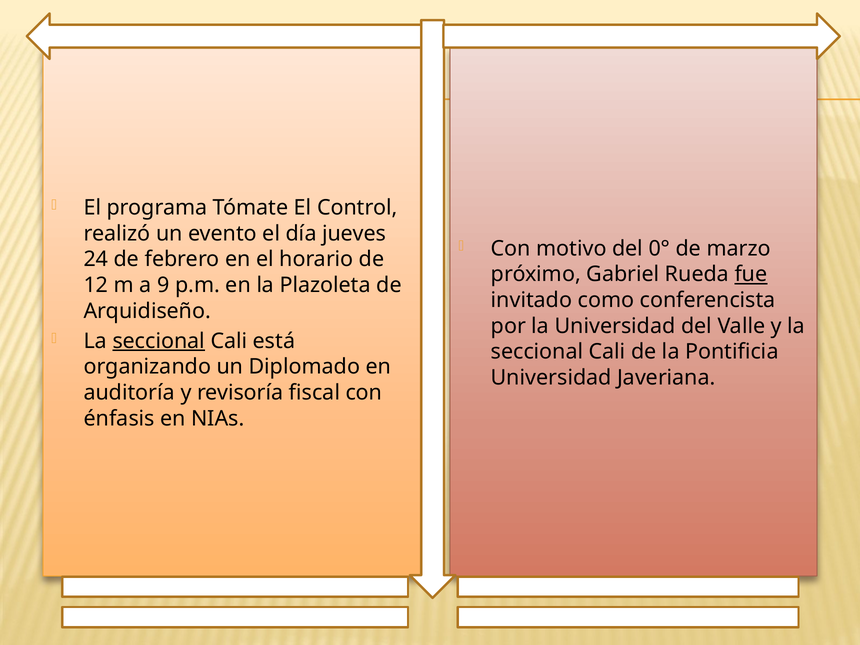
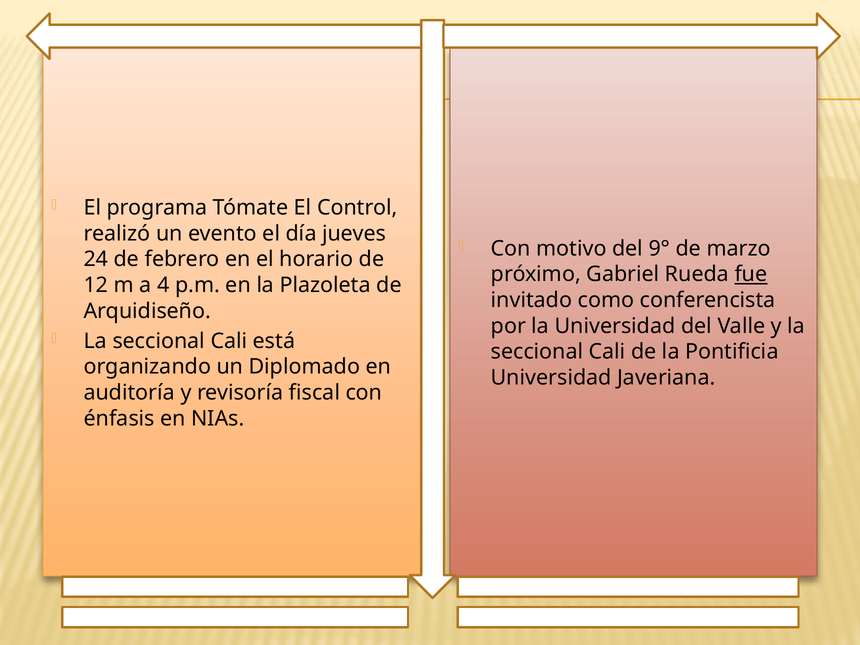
0°: 0° -> 9°
9: 9 -> 4
seccional at (159, 341) underline: present -> none
